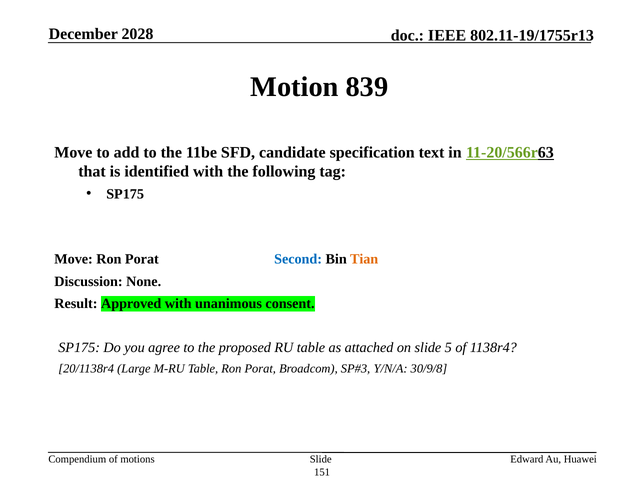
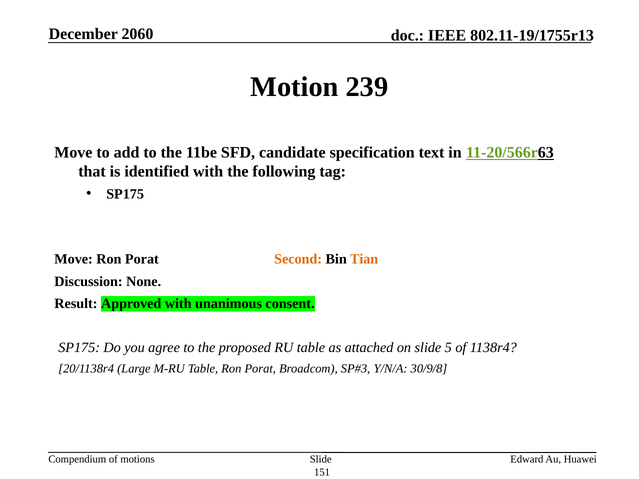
2028: 2028 -> 2060
839: 839 -> 239
Second colour: blue -> orange
